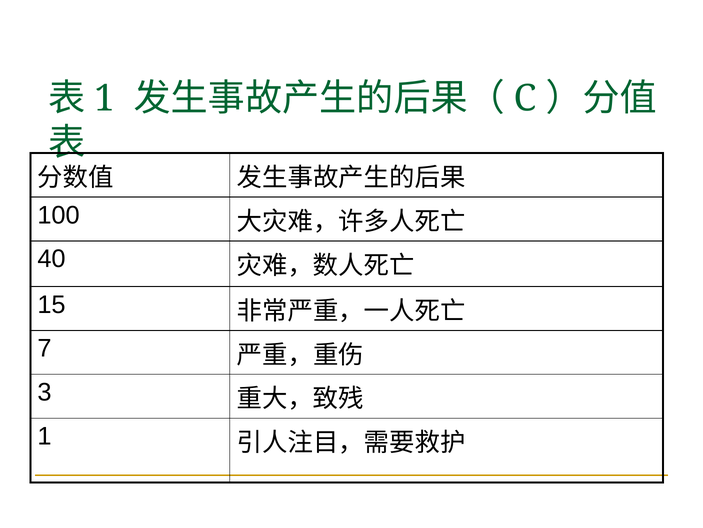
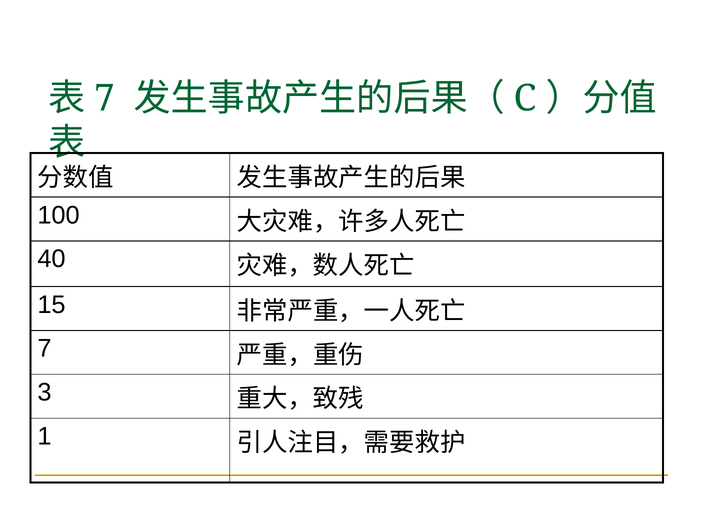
1 at (105, 98): 1 -> 7
